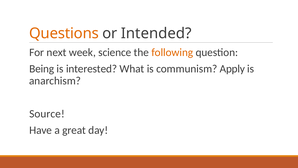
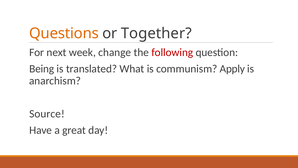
Intended: Intended -> Together
science: science -> change
following colour: orange -> red
interested: interested -> translated
